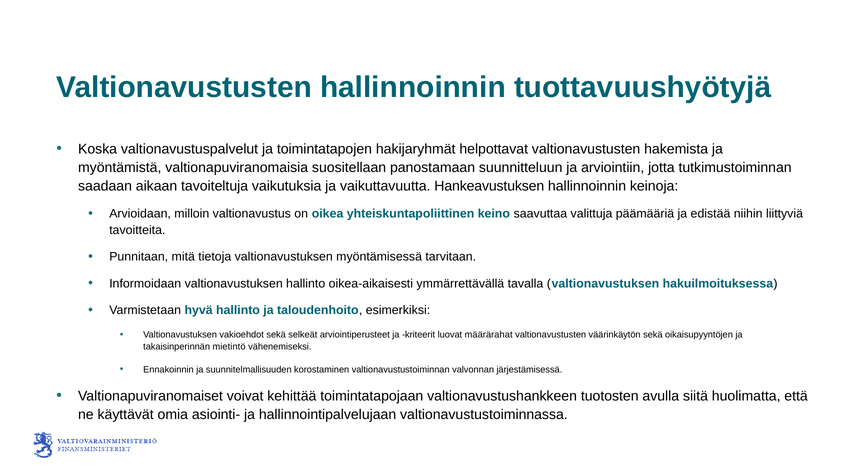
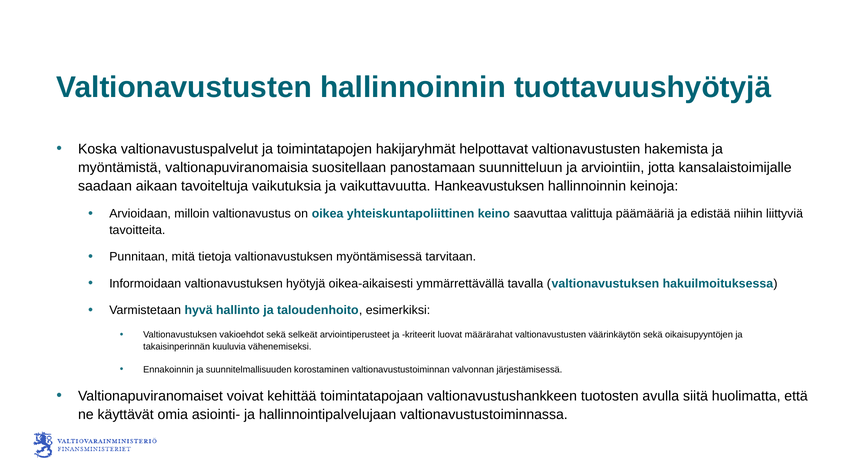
tutkimustoiminnan: tutkimustoiminnan -> kansalaistoimijalle
valtionavustuksen hallinto: hallinto -> hyötyjä
mietintö: mietintö -> kuuluvia
